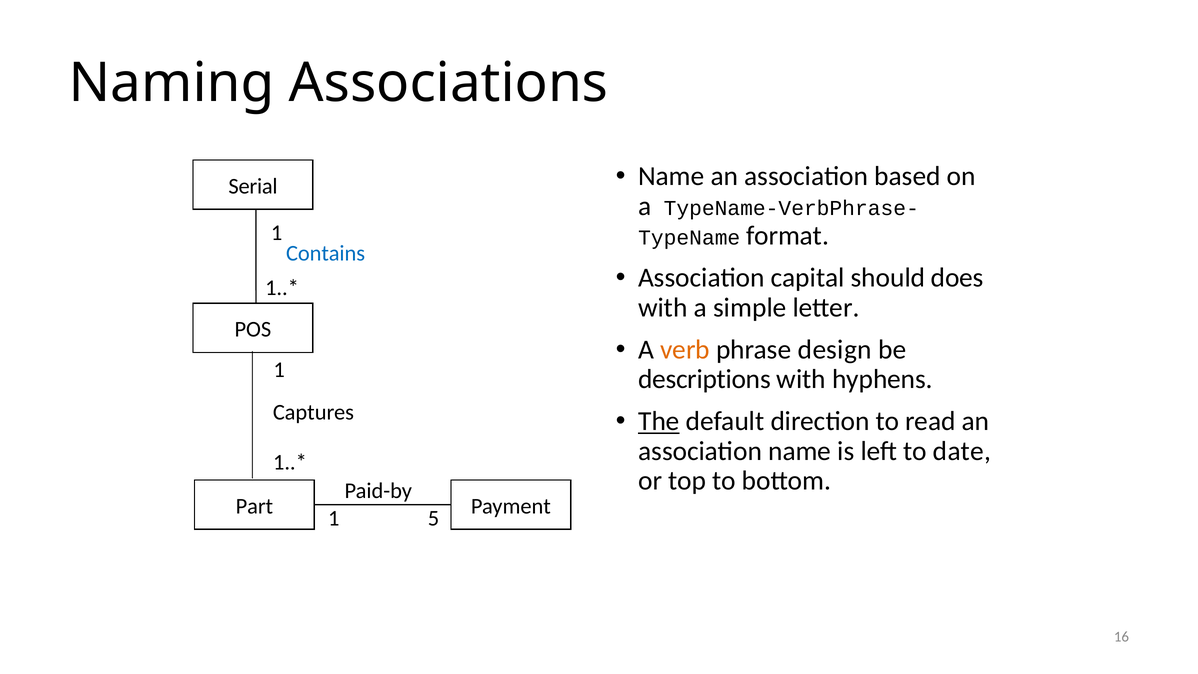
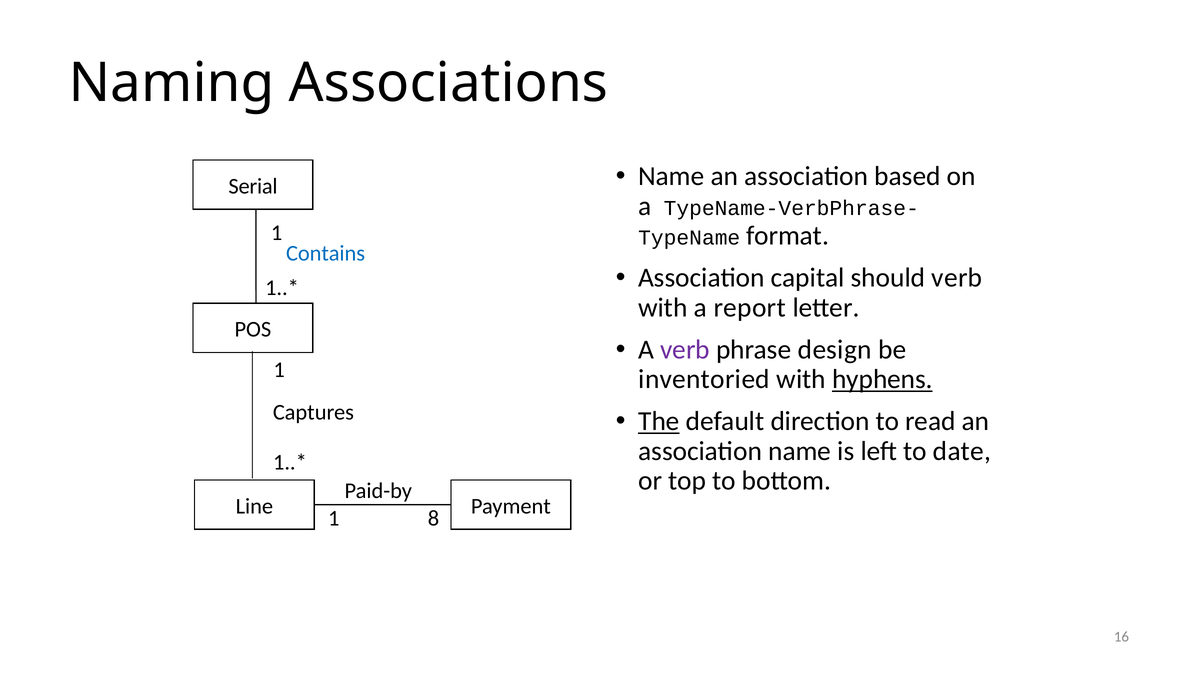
should does: does -> verb
simple: simple -> report
verb at (685, 350) colour: orange -> purple
descriptions: descriptions -> inventoried
hyphens underline: none -> present
Part: Part -> Line
5: 5 -> 8
